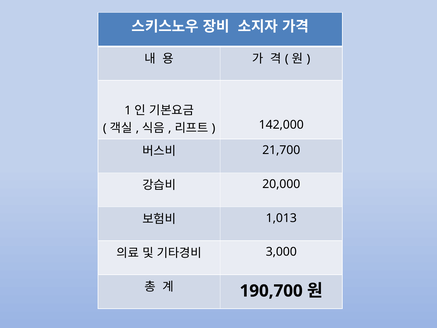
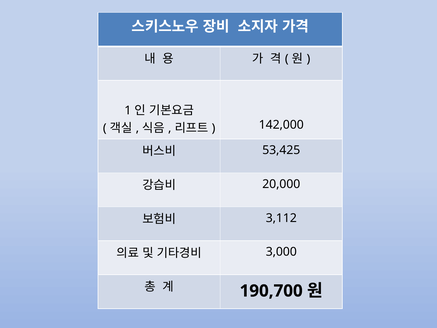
21,700: 21,700 -> 53,425
1,013: 1,013 -> 3,112
